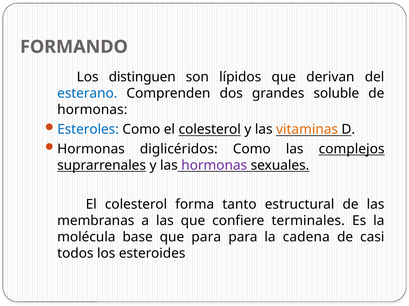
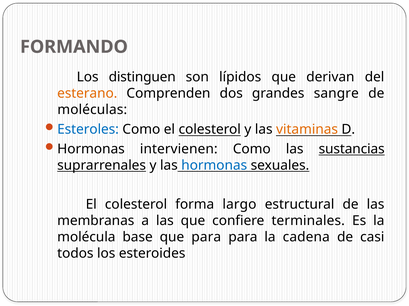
esterano colour: blue -> orange
soluble: soluble -> sangre
hormonas at (92, 110): hormonas -> moléculas
diglicéridos: diglicéridos -> intervienen
complejos: complejos -> sustancias
hormonas at (214, 166) colour: purple -> blue
tanto: tanto -> largo
